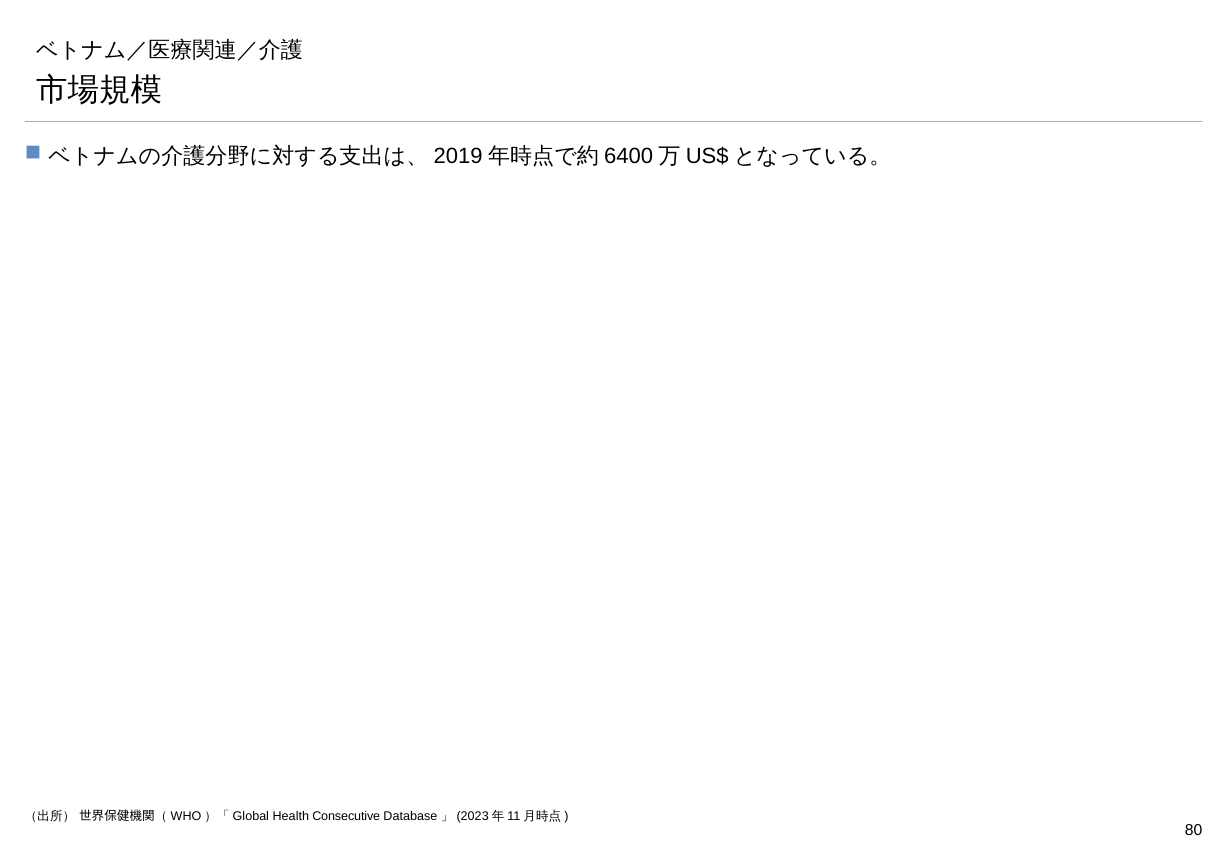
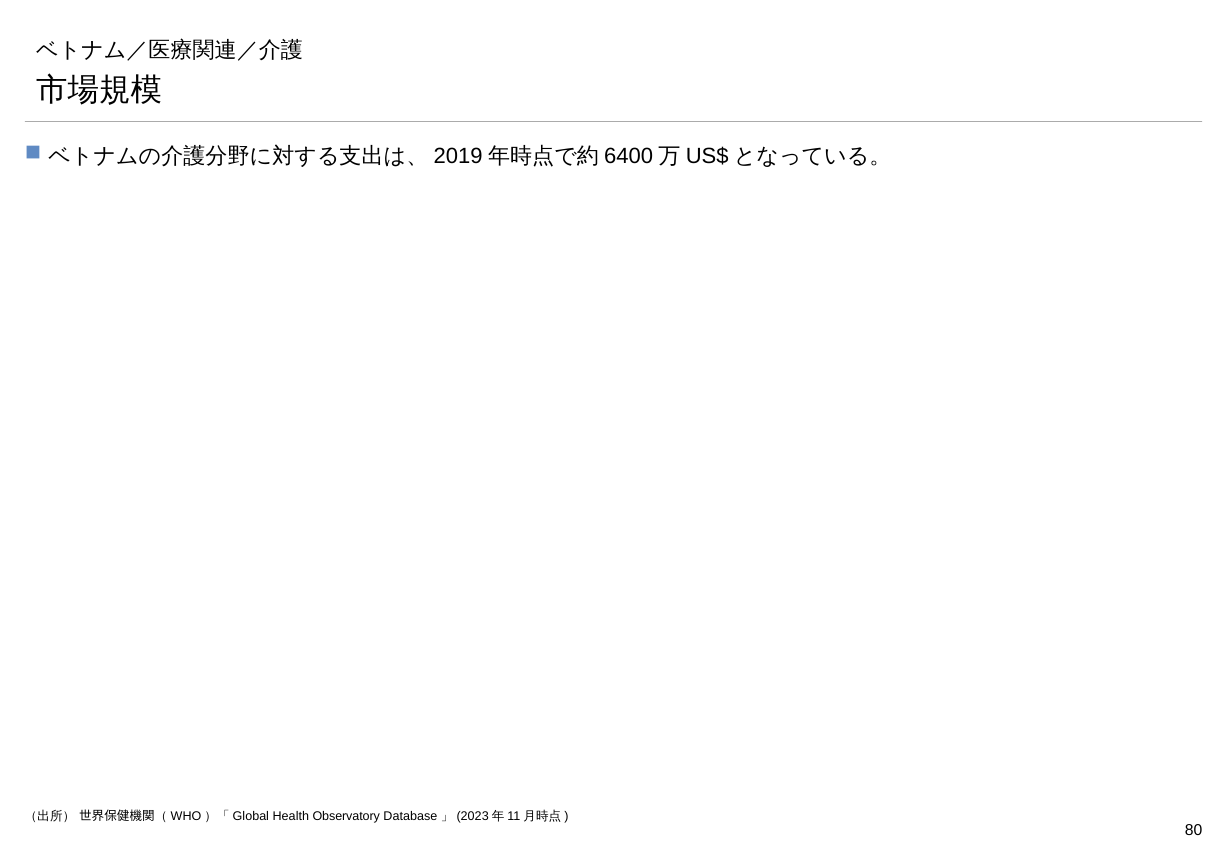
Consecutive: Consecutive -> Observatory
